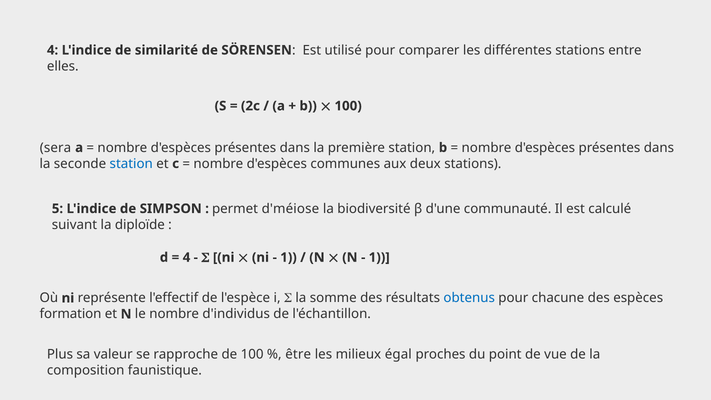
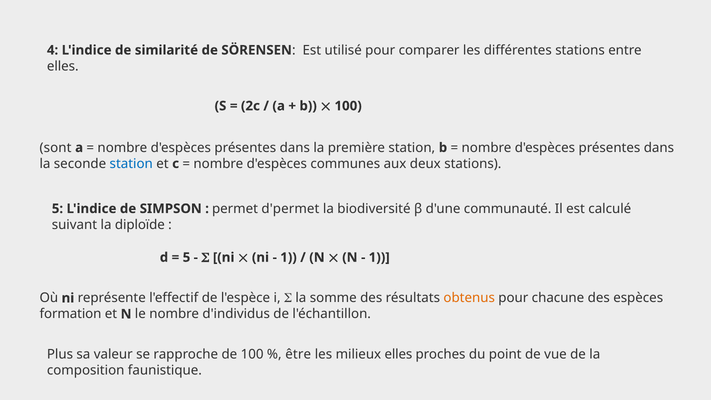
sera: sera -> sont
d'méiose: d'méiose -> d'permet
4 at (187, 257): 4 -> 5
obtenus colour: blue -> orange
milieux égal: égal -> elles
